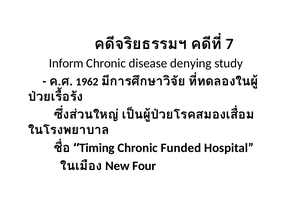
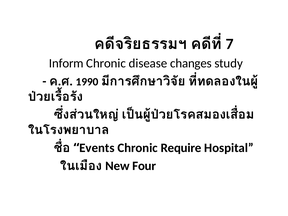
denying: denying -> changes
1962: 1962 -> 1990
Timing: Timing -> Events
Funded: Funded -> Require
